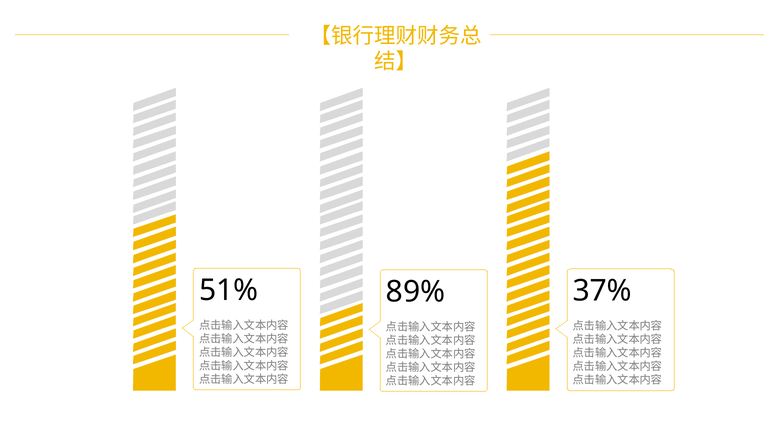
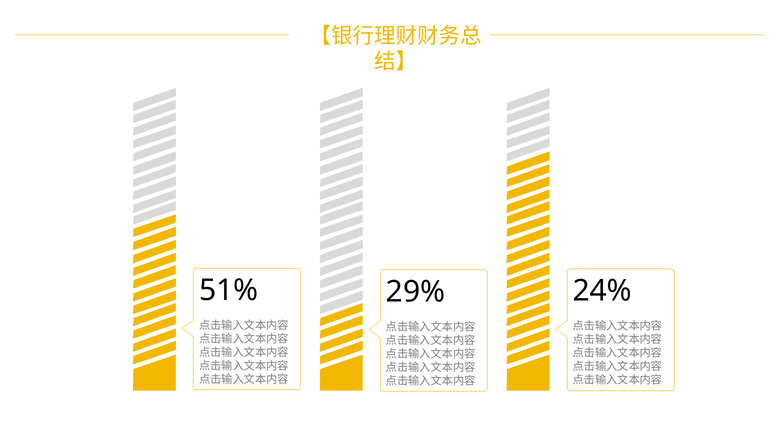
37%: 37% -> 24%
89%: 89% -> 29%
